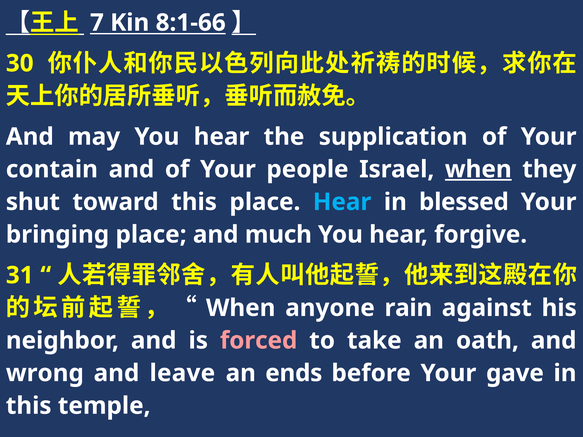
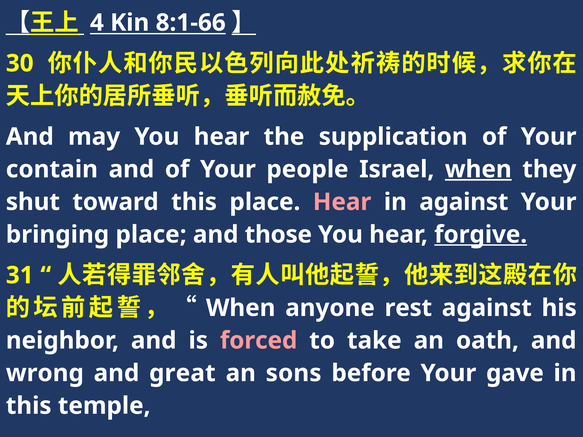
7: 7 -> 4
Hear at (342, 202) colour: light blue -> pink
in blessed: blessed -> against
much: much -> those
forgive underline: none -> present
rain: rain -> rest
leave: leave -> great
ends: ends -> sons
